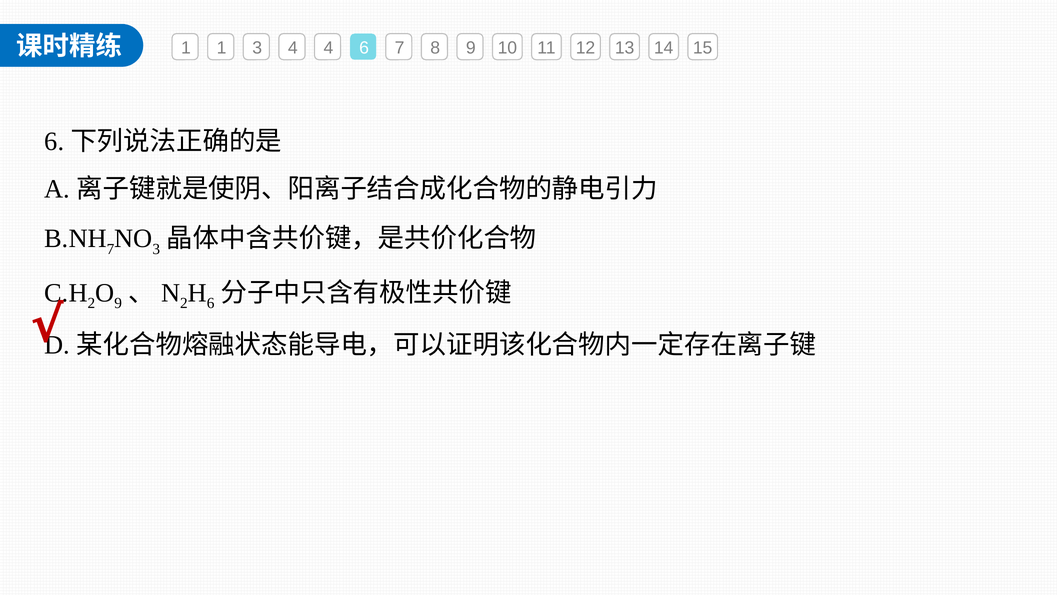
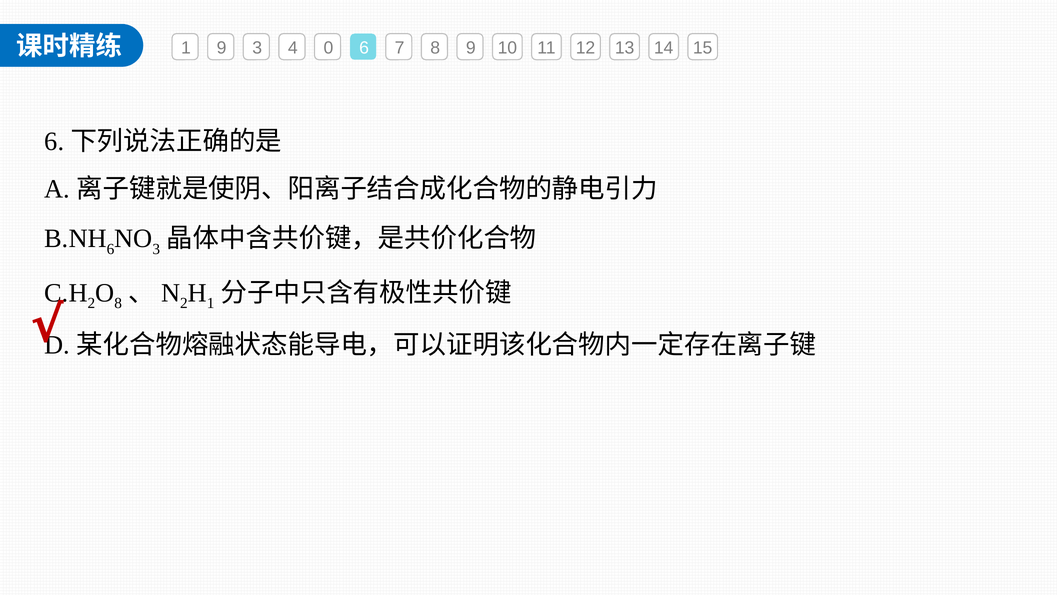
1 1: 1 -> 9
4 4: 4 -> 0
7 at (111, 249): 7 -> 6
9 at (118, 303): 9 -> 8
6 at (211, 303): 6 -> 1
